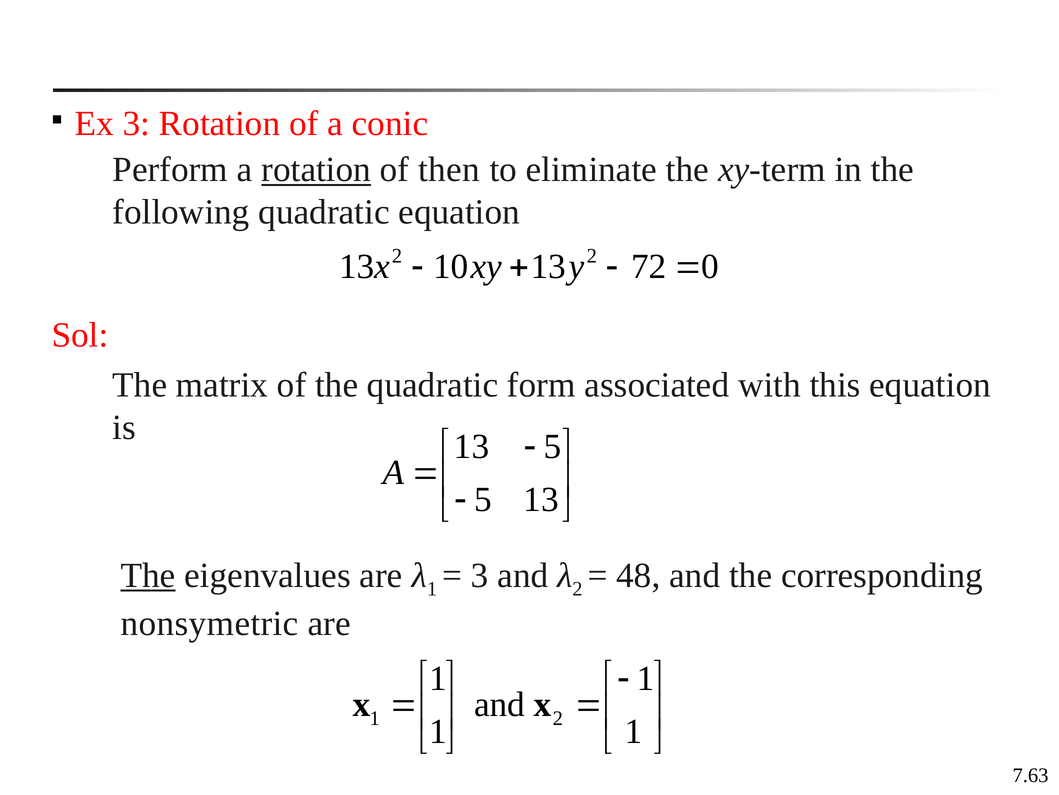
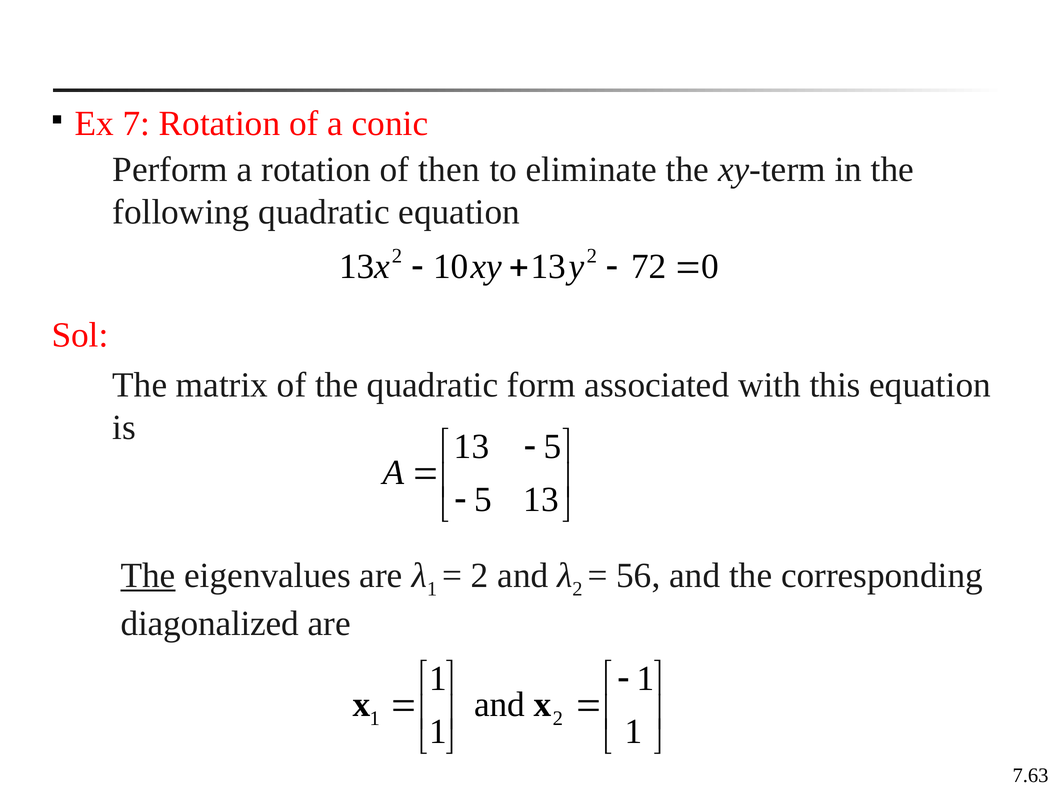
Ex 3: 3 -> 7
rotation at (316, 170) underline: present -> none
3 at (480, 575): 3 -> 2
48: 48 -> 56
nonsymetric: nonsymetric -> diagonalized
